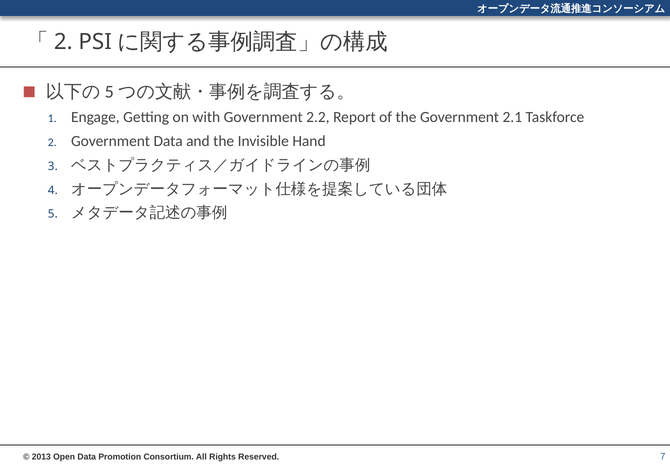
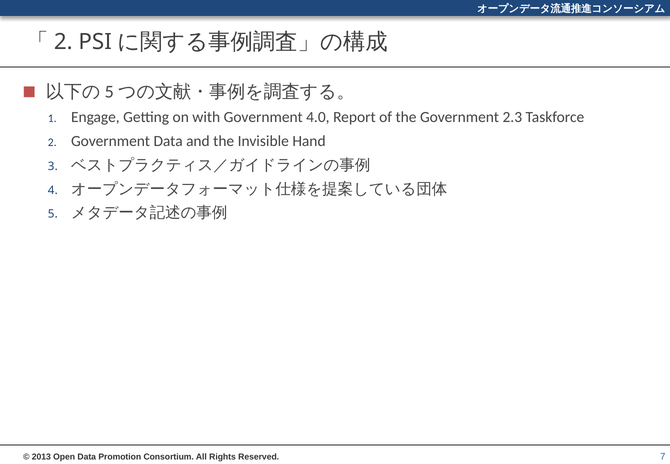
2.2: 2.2 -> 4.0
2.1: 2.1 -> 2.3
